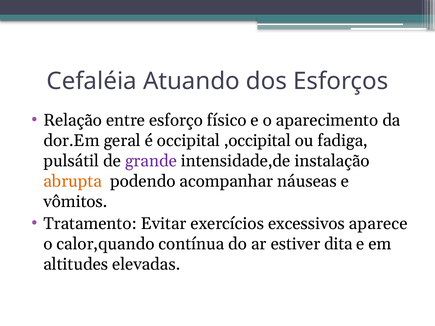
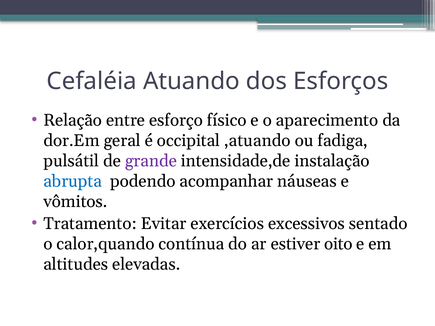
,occipital: ,occipital -> ,atuando
abrupta colour: orange -> blue
aparece: aparece -> sentado
dita: dita -> oito
